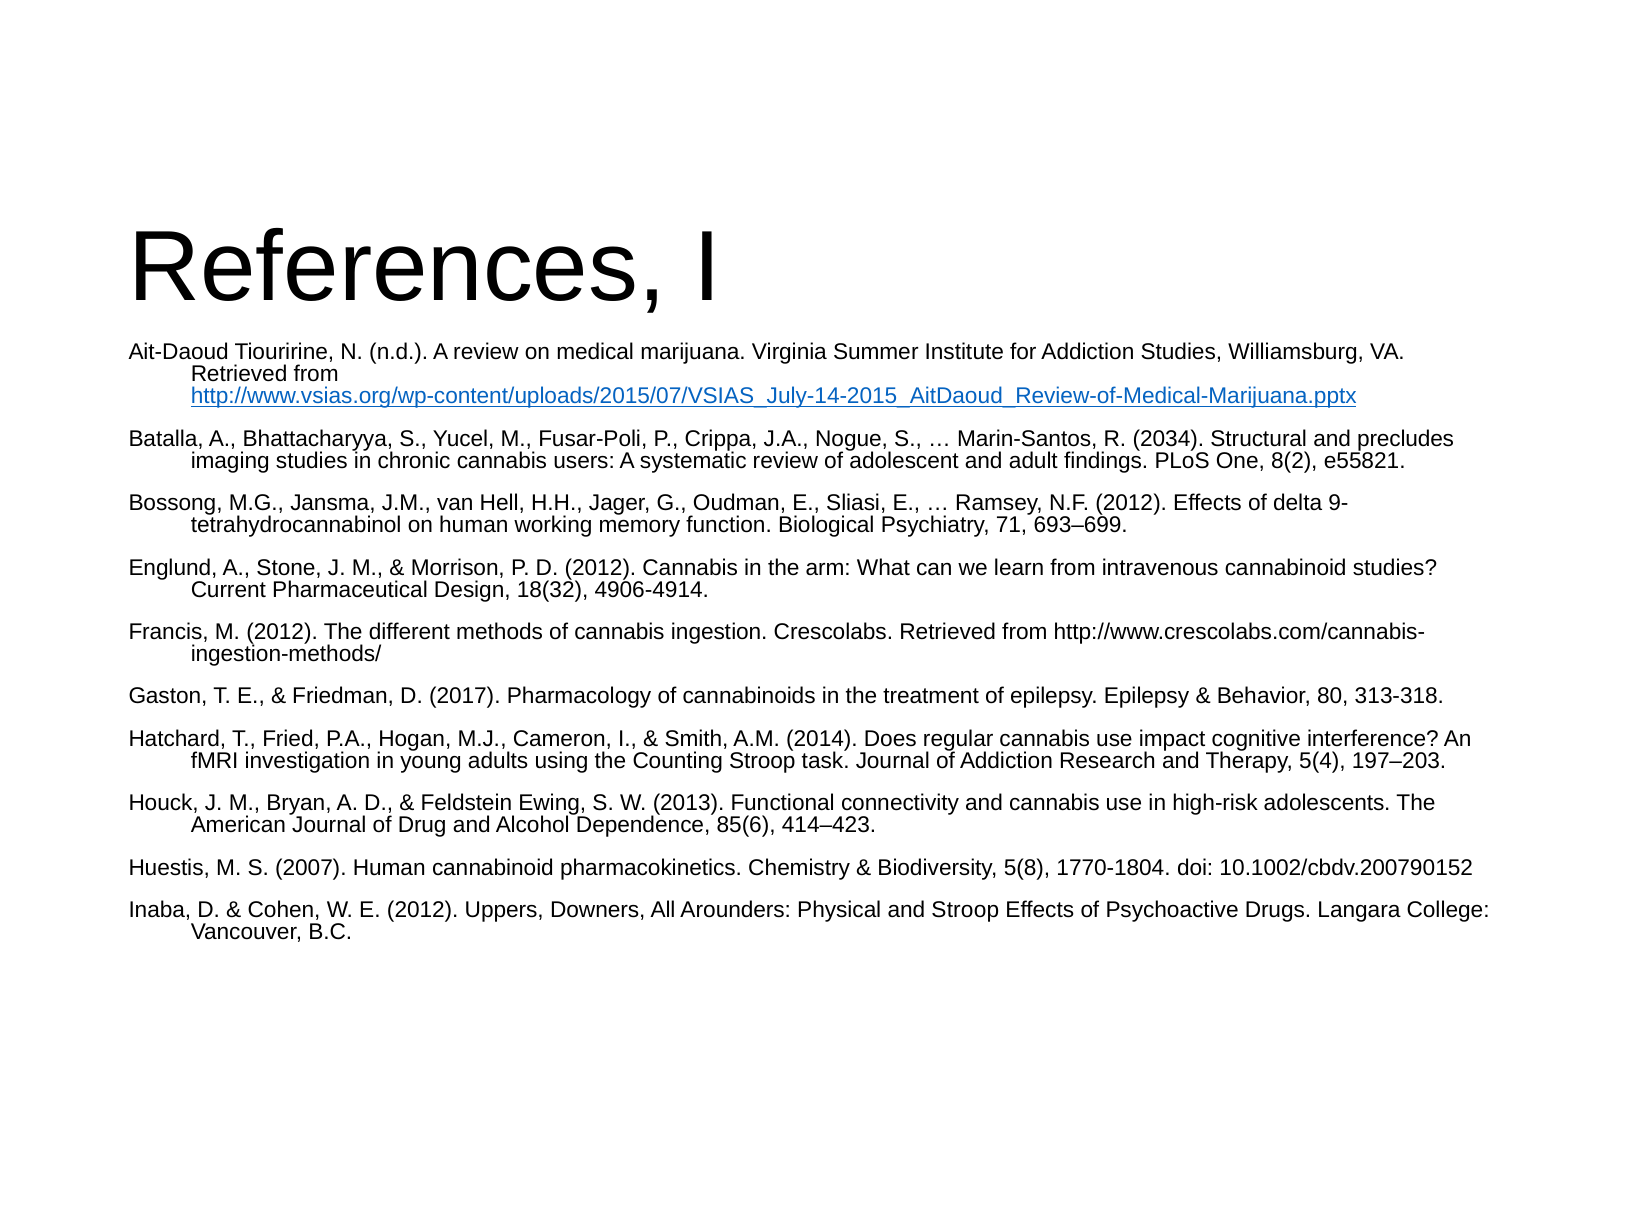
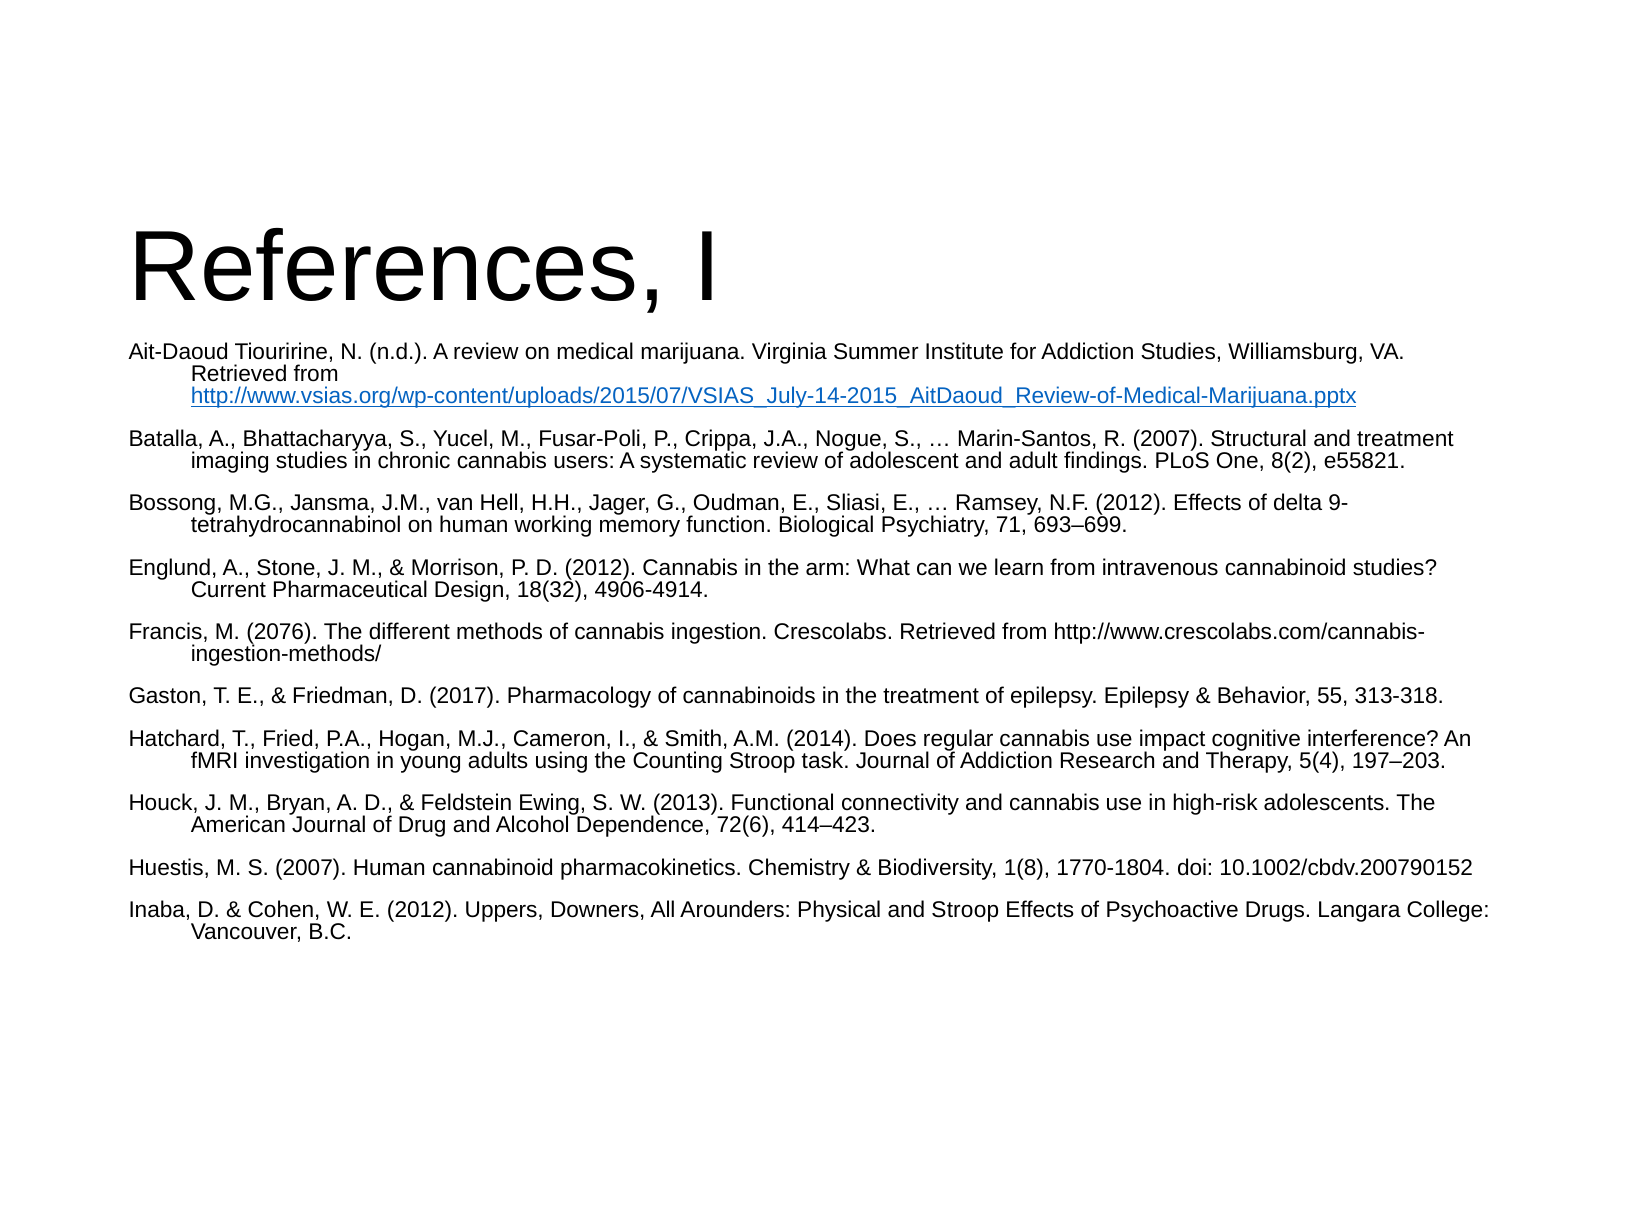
R 2034: 2034 -> 2007
and precludes: precludes -> treatment
M 2012: 2012 -> 2076
80: 80 -> 55
85(6: 85(6 -> 72(6
5(8: 5(8 -> 1(8
